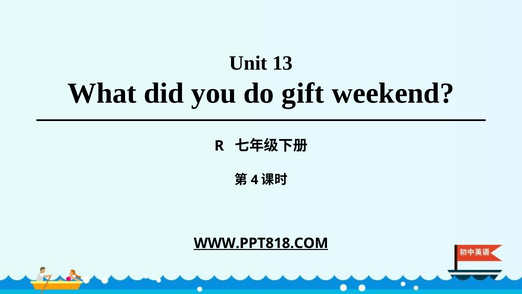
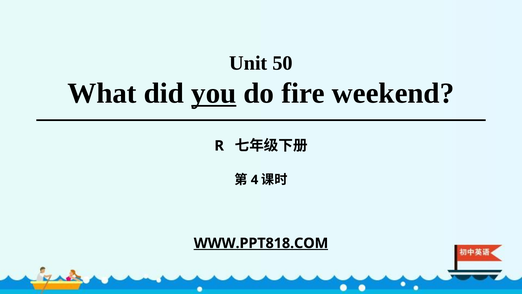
13: 13 -> 50
you underline: none -> present
gift: gift -> fire
